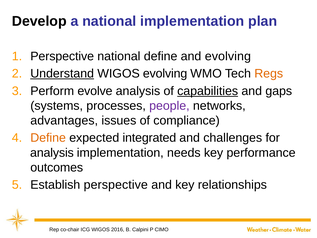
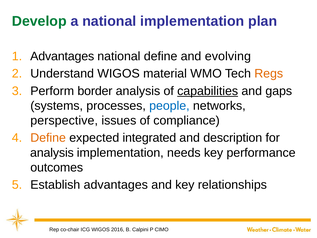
Develop colour: black -> green
Perspective at (62, 56): Perspective -> Advantages
Understand underline: present -> none
WIGOS evolving: evolving -> material
evolve: evolve -> border
people colour: purple -> blue
advantages: advantages -> perspective
challenges: challenges -> description
Establish perspective: perspective -> advantages
